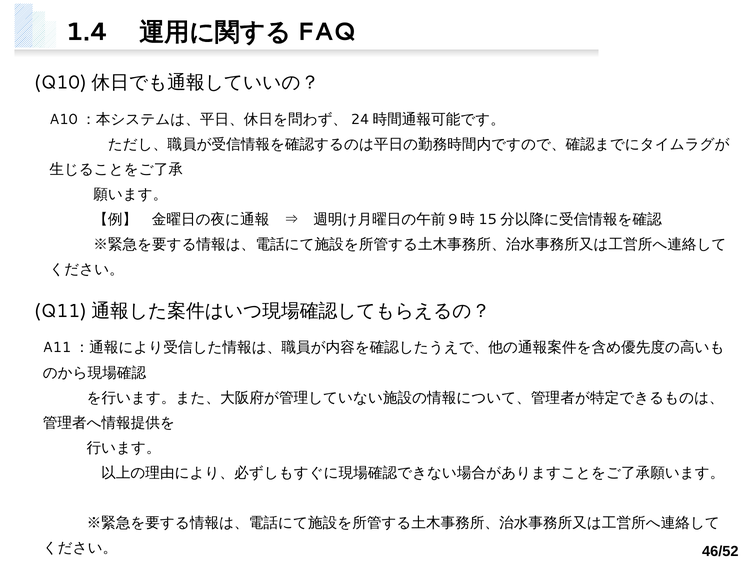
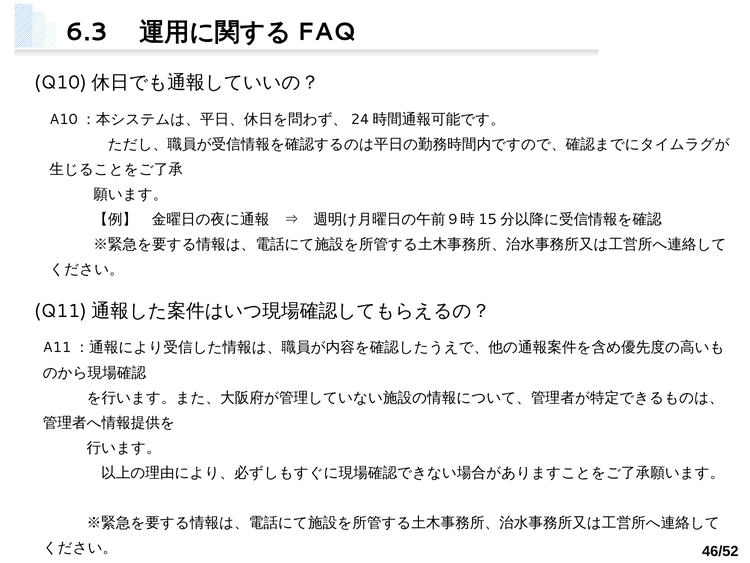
1.4: 1.4 -> 6.3
